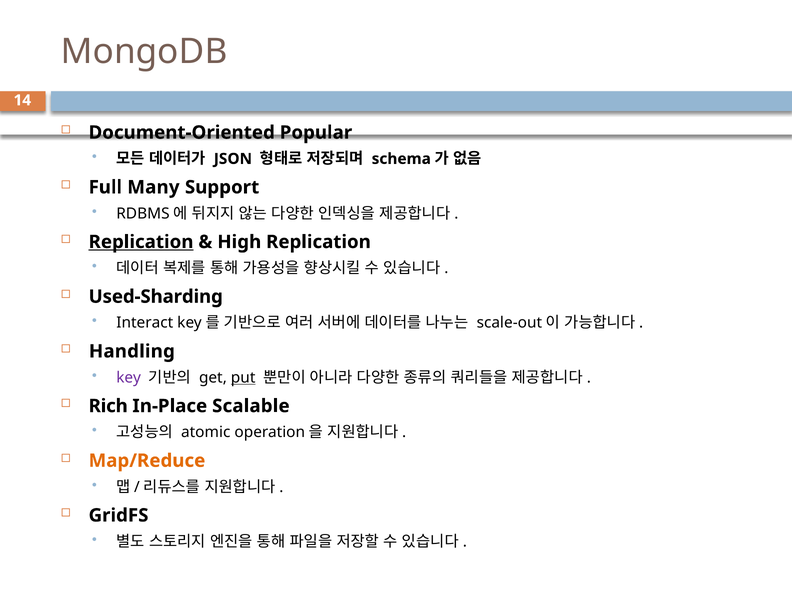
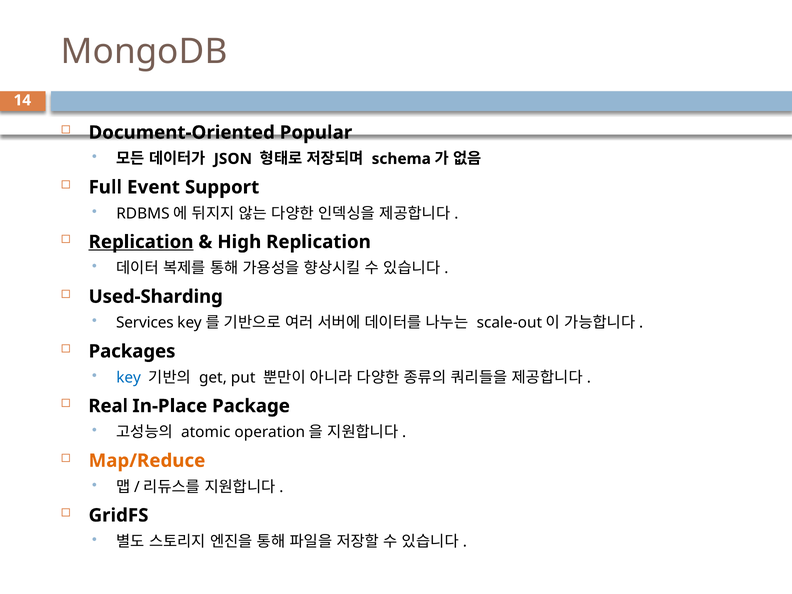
Many: Many -> Event
Interact: Interact -> Services
Handling: Handling -> Packages
key colour: purple -> blue
put underline: present -> none
Rich: Rich -> Real
Scalable: Scalable -> Package
